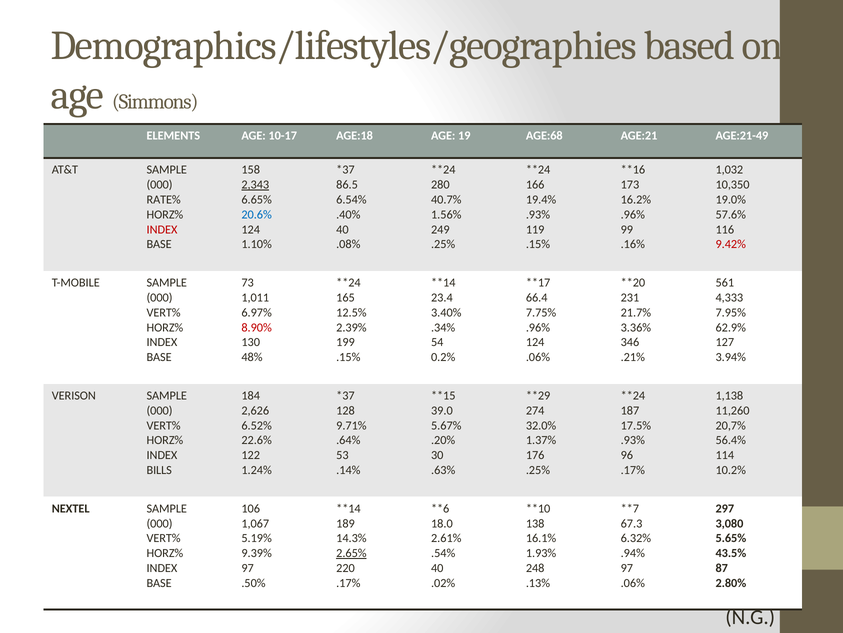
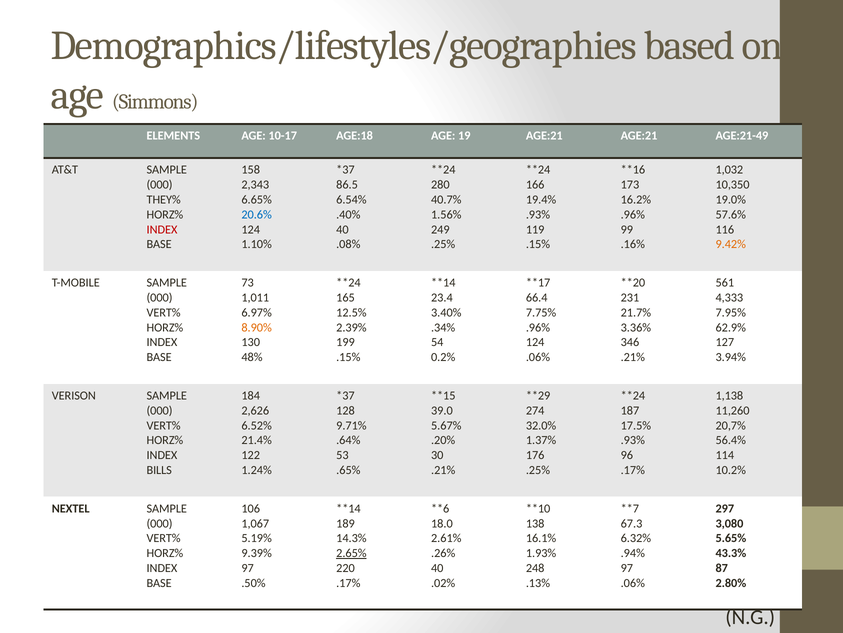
19 AGE:68: AGE:68 -> AGE:21
2,343 underline: present -> none
RATE%: RATE% -> THEY%
9.42% colour: red -> orange
8.90% colour: red -> orange
22.6%: 22.6% -> 21.4%
.14%: .14% -> .65%
.63% at (443, 470): .63% -> .21%
.54%: .54% -> .26%
43.5%: 43.5% -> 43.3%
